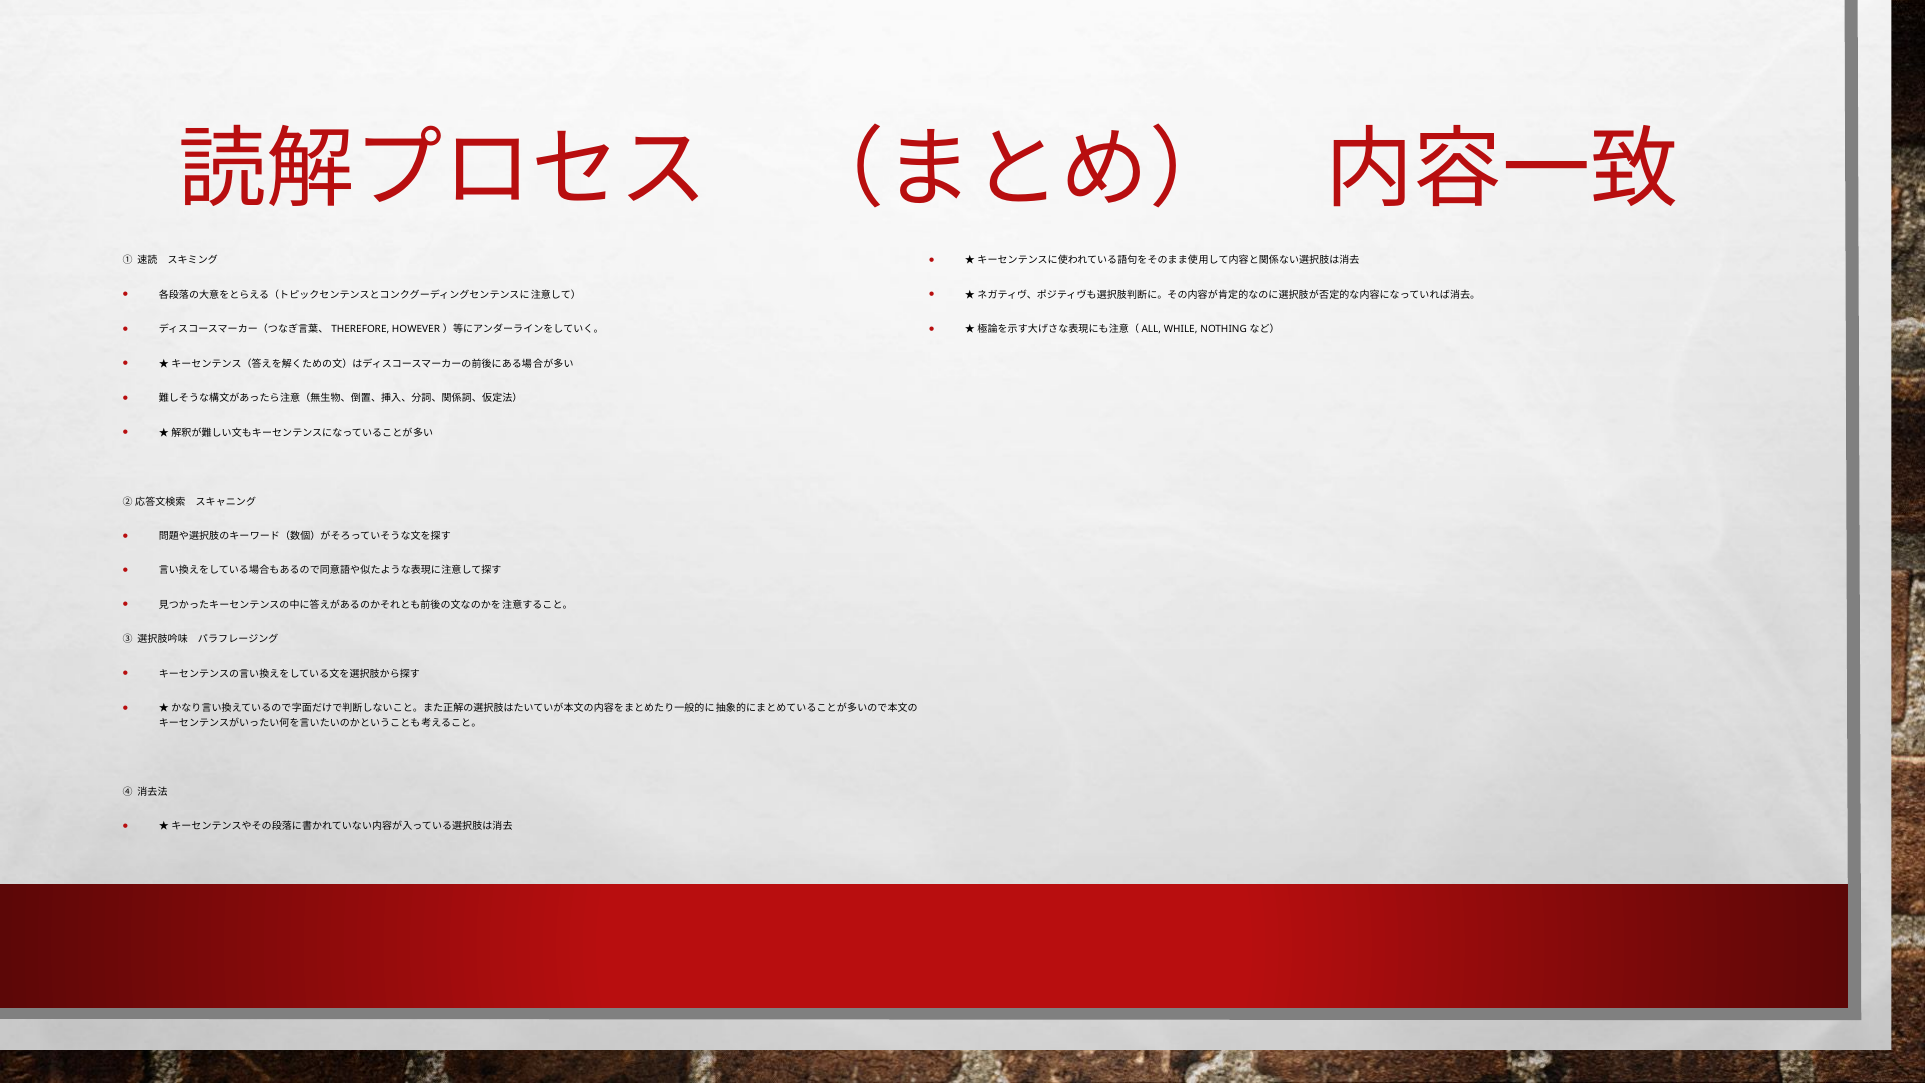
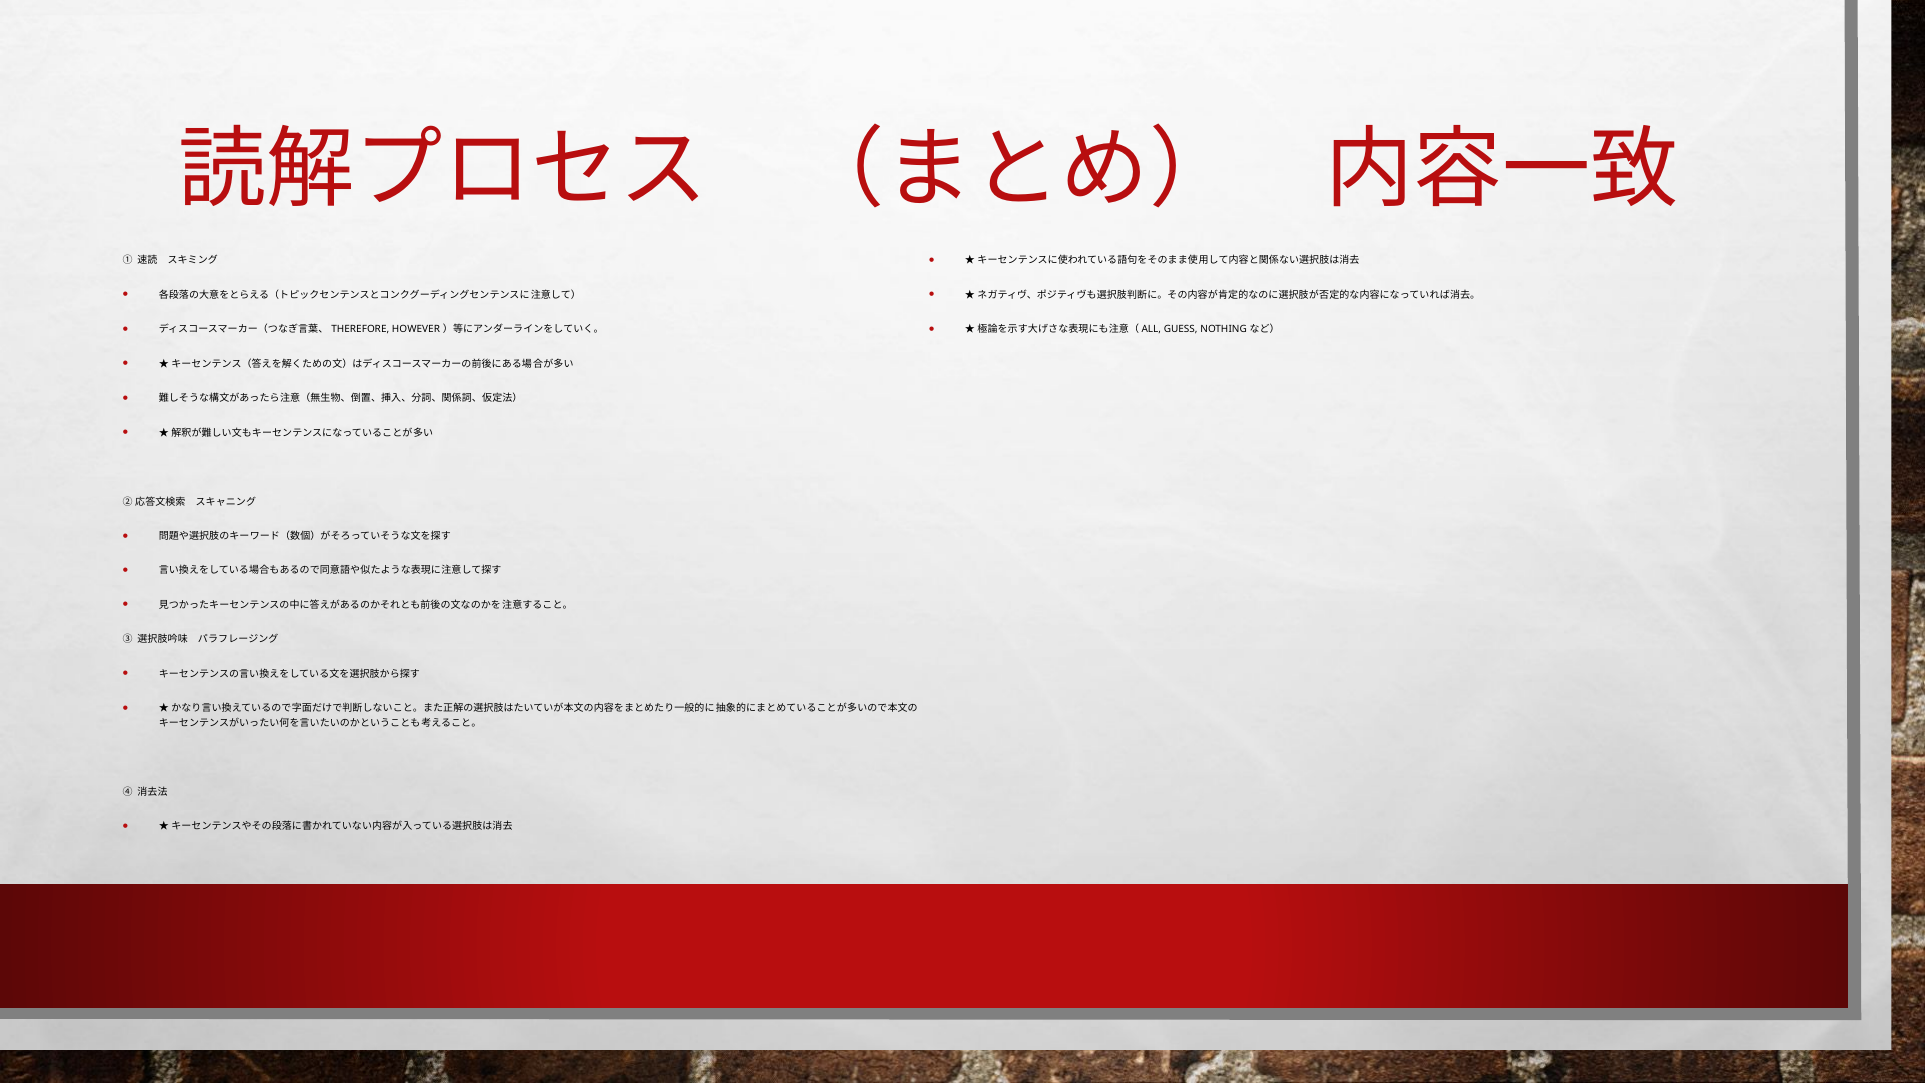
WHILE: WHILE -> GUESS
